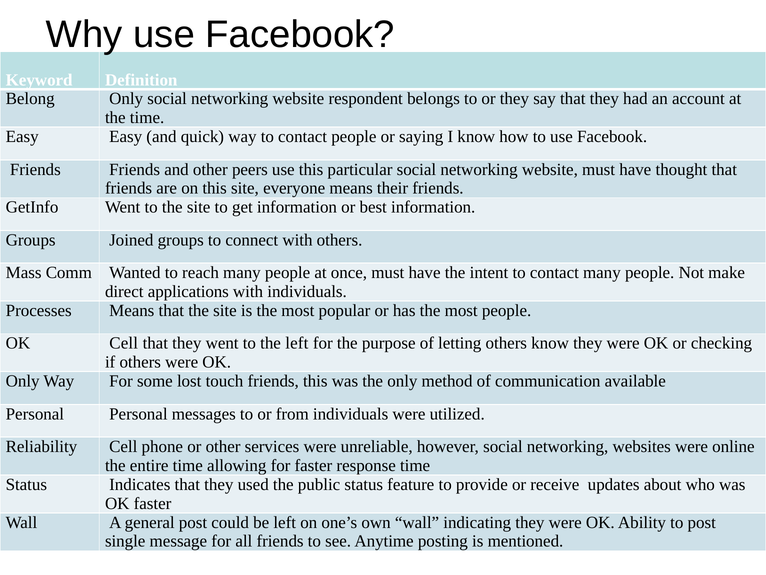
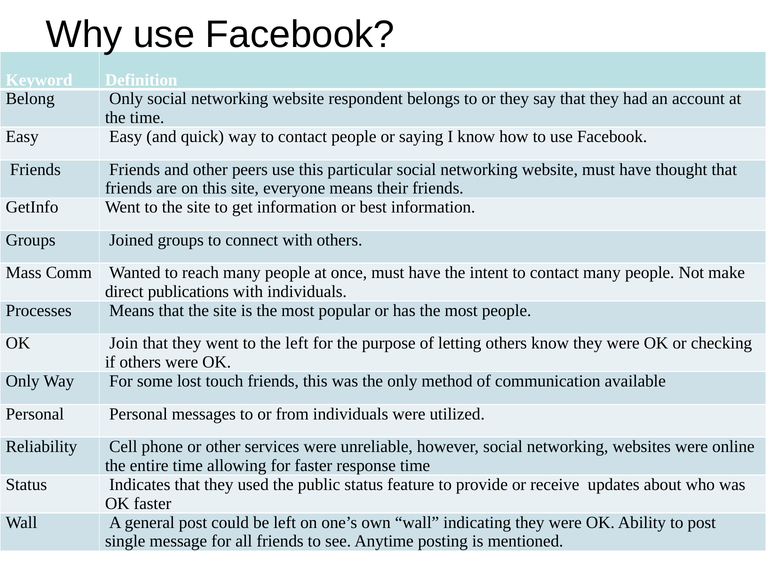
applications: applications -> publications
OK Cell: Cell -> Join
